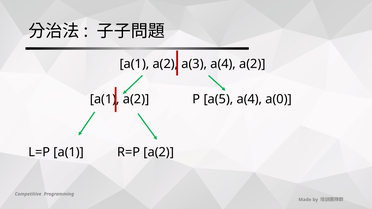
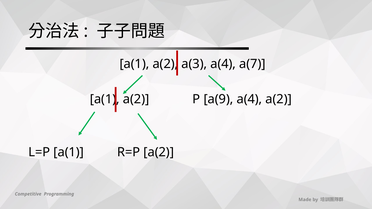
a(4 a(2: a(2 -> a(7
a(5: a(5 -> a(9
a(4 a(0: a(0 -> a(2
